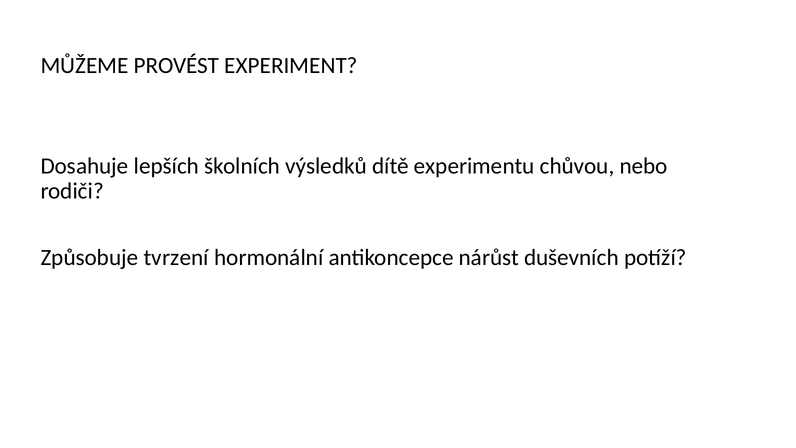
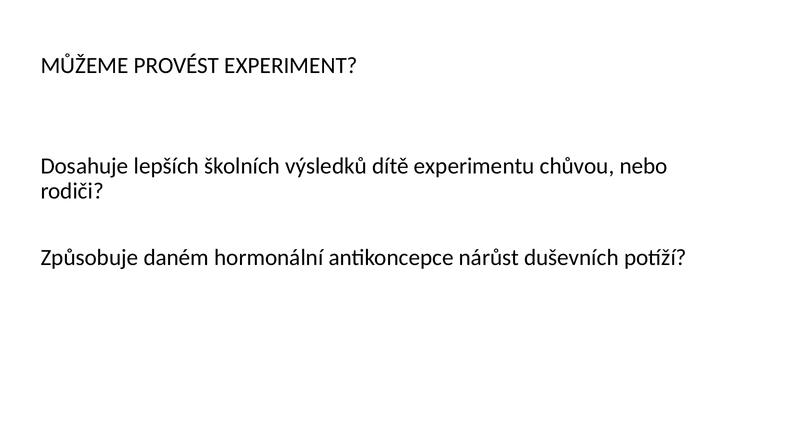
tvrzení: tvrzení -> daném
